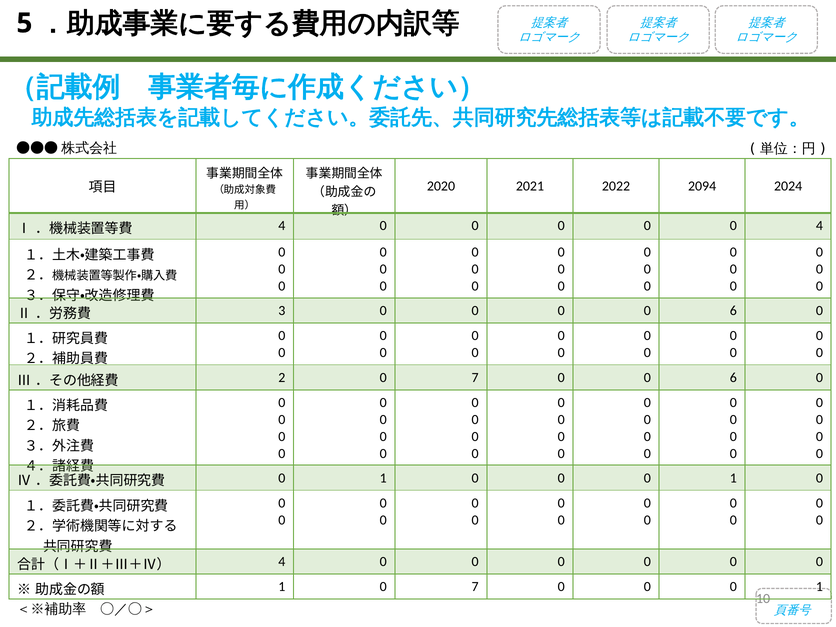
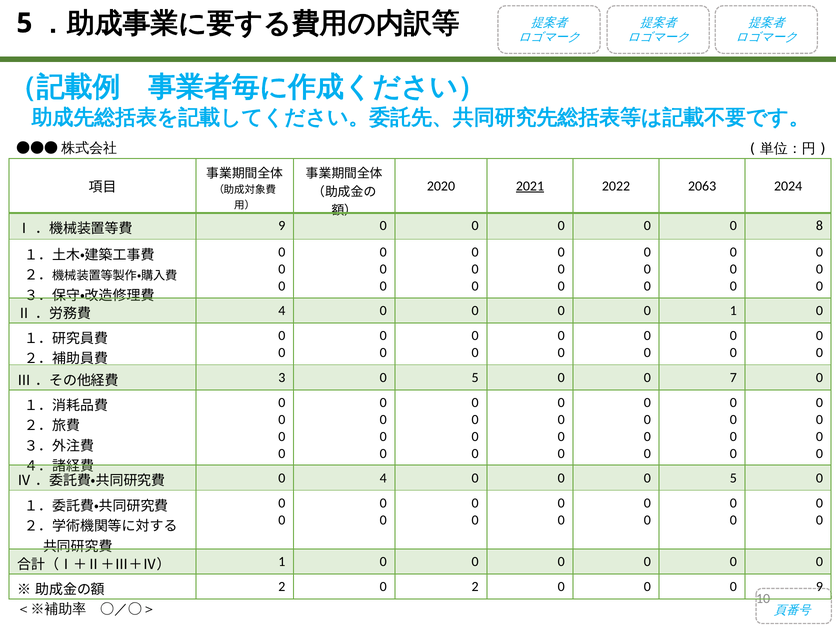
2021 underline: none -> present
2094: 2094 -> 2063
4 at (282, 226): 4 -> 9
0 4: 4 -> 8
3 at (282, 311): 3 -> 4
0 0 0 6: 6 -> 1
2: 2 -> 3
7 at (475, 378): 7 -> 5
6 at (733, 378): 6 -> 7
1 at (383, 478): 1 -> 4
1 at (733, 478): 1 -> 5
4 at (282, 562): 4 -> 1
1 at (282, 587): 1 -> 2
7 at (475, 587): 7 -> 2
1 at (819, 587): 1 -> 9
